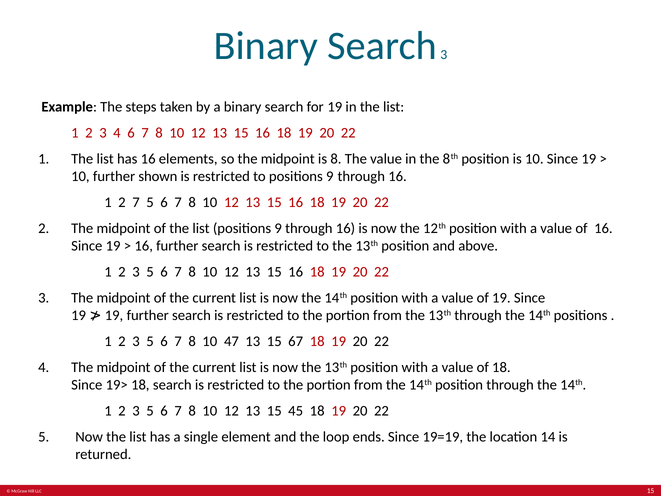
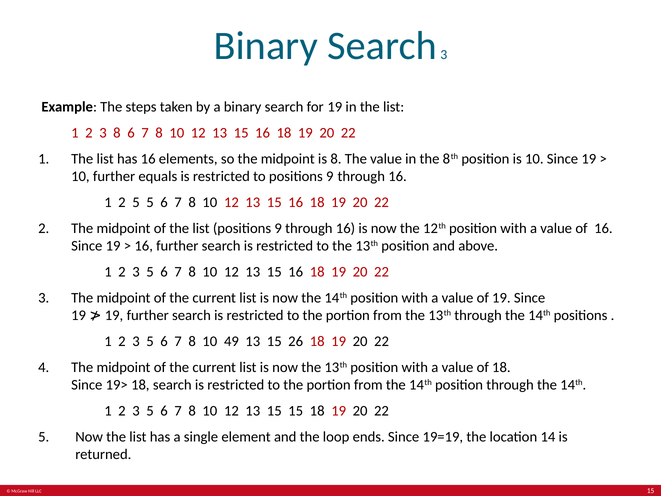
3 4: 4 -> 8
shown: shown -> equals
2 7: 7 -> 5
47: 47 -> 49
67: 67 -> 26
15 45: 45 -> 15
